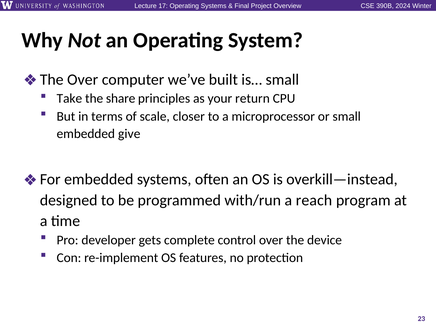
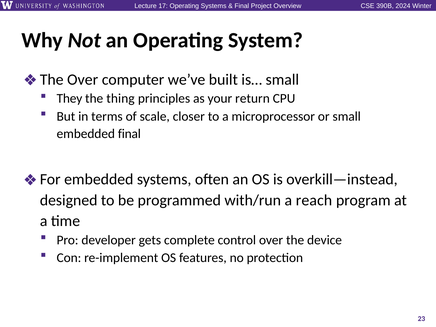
Take: Take -> They
share: share -> thing
embedded give: give -> final
